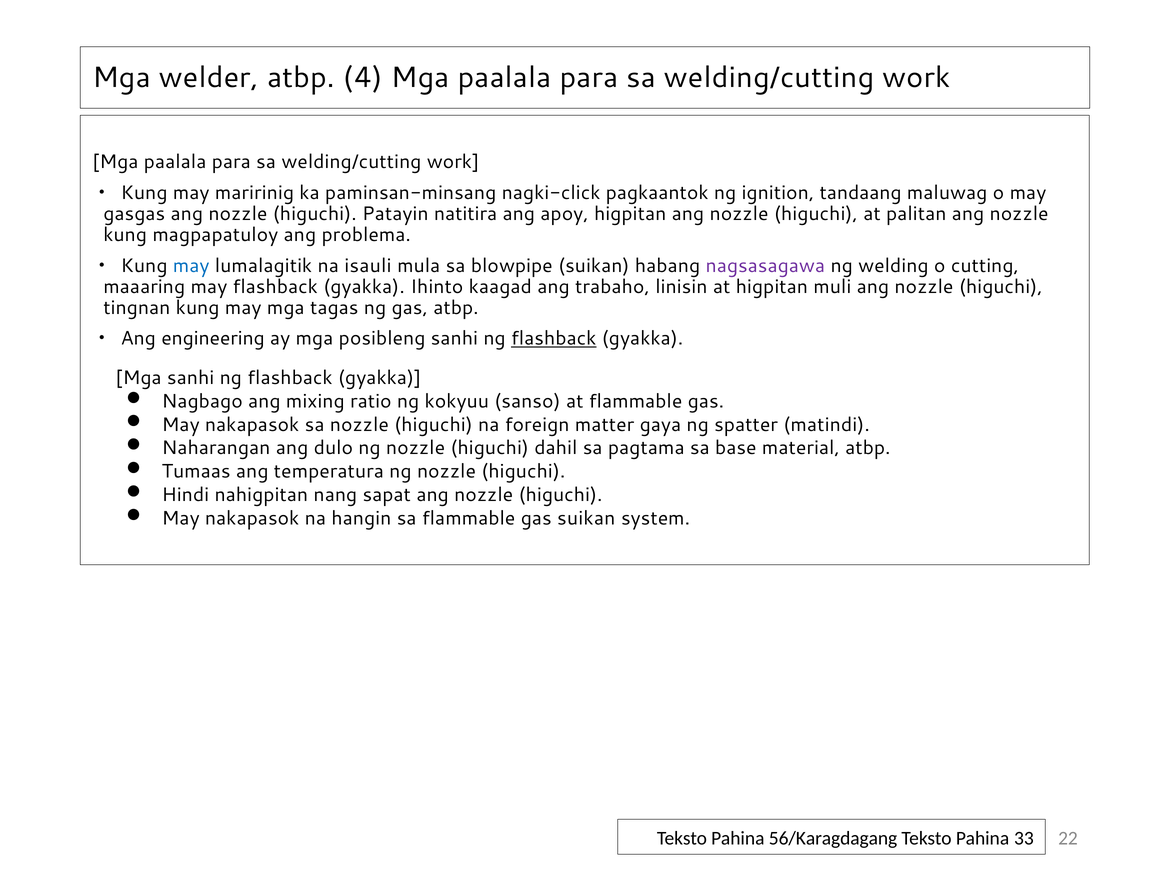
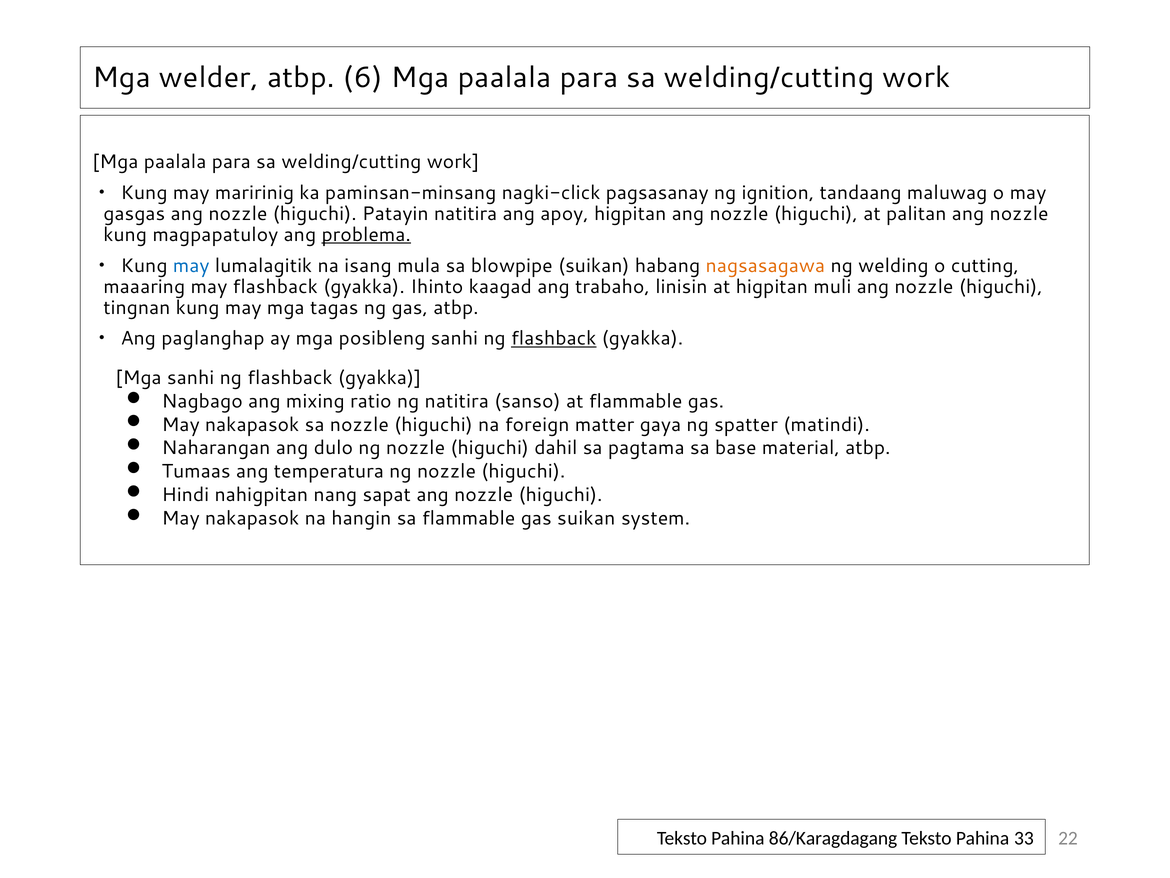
4: 4 -> 6
pagkaantok: pagkaantok -> pagsasanay
problema underline: none -> present
isauli: isauli -> isang
nagsasagawa colour: purple -> orange
engineering: engineering -> paglanghap
ng kokyuu: kokyuu -> natitira
56/Karagdagang: 56/Karagdagang -> 86/Karagdagang
